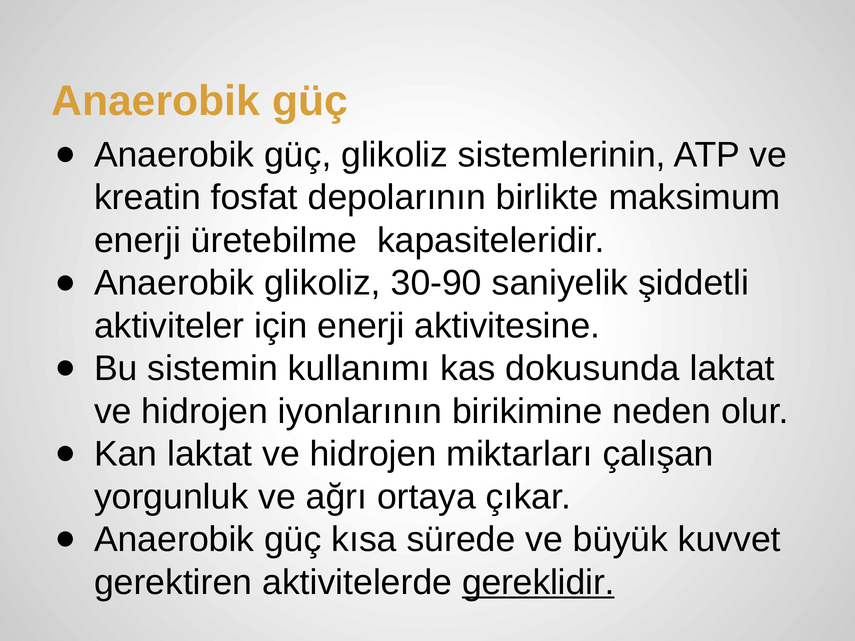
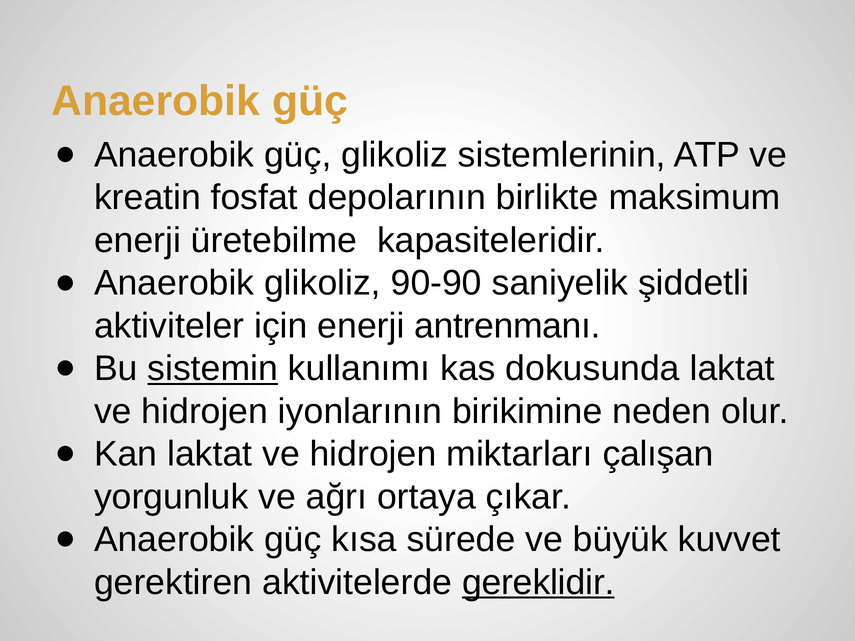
30-90: 30-90 -> 90-90
aktivitesine: aktivitesine -> antrenmanı
sistemin underline: none -> present
